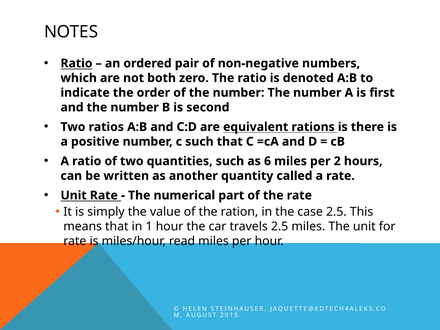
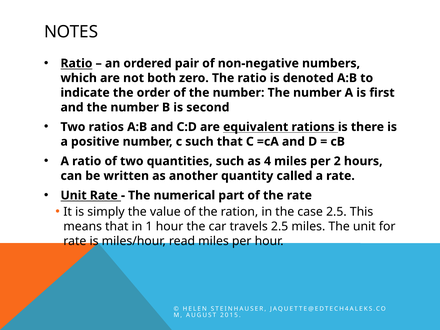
6: 6 -> 4
